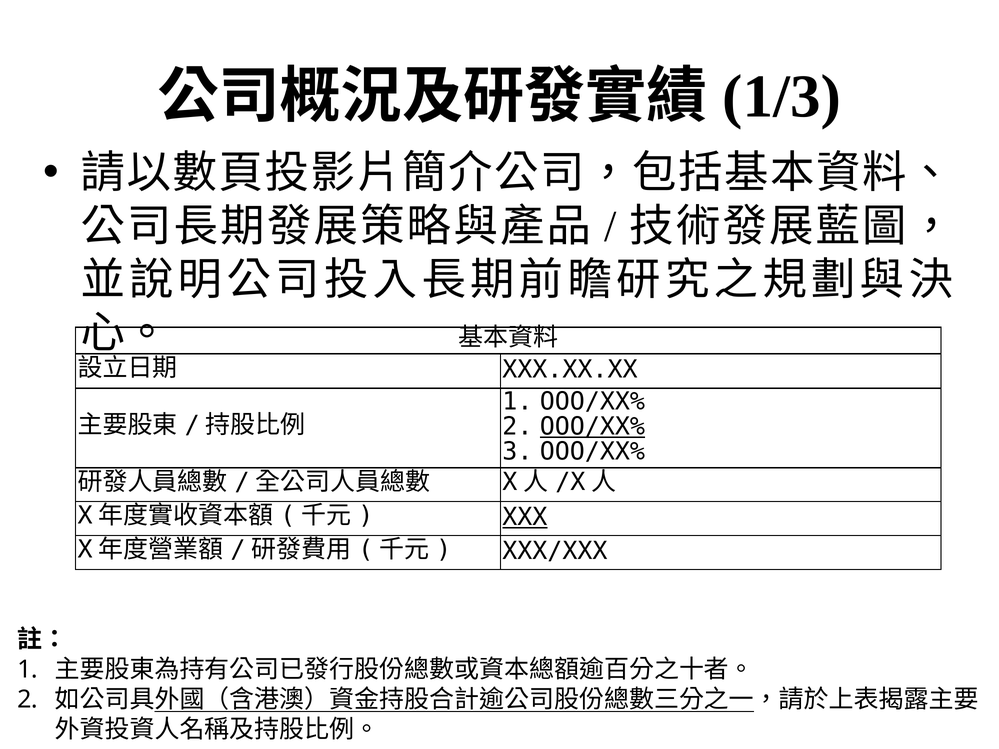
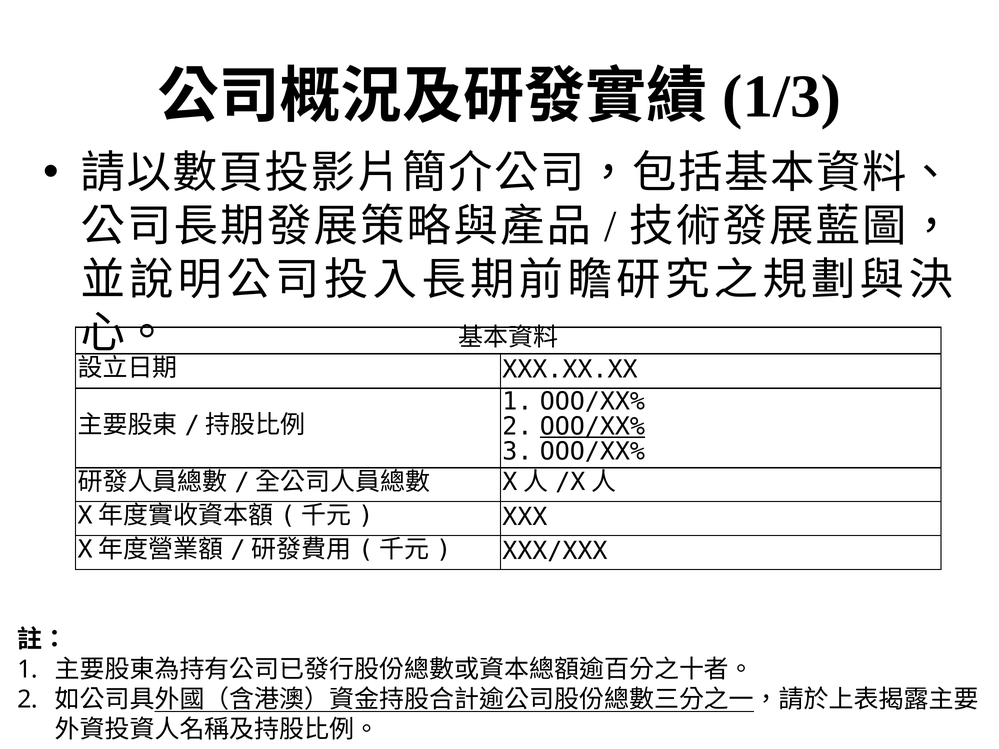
XXX underline: present -> none
